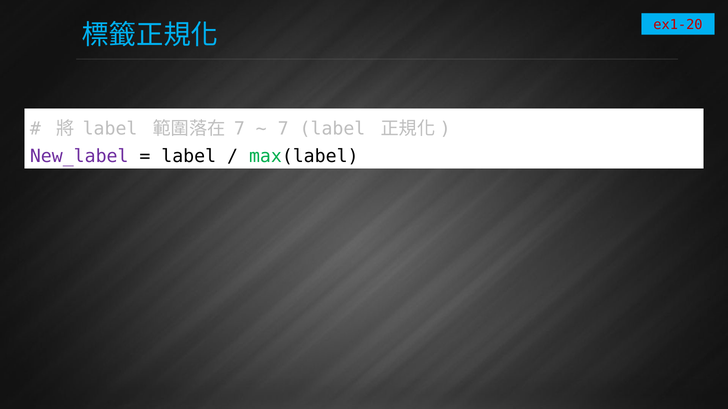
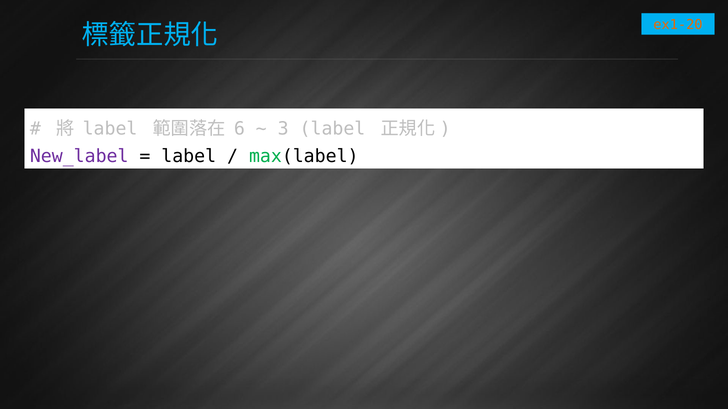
ex1-20 colour: red -> orange
7 at (239, 129): 7 -> 6
7 at (283, 129): 7 -> 3
